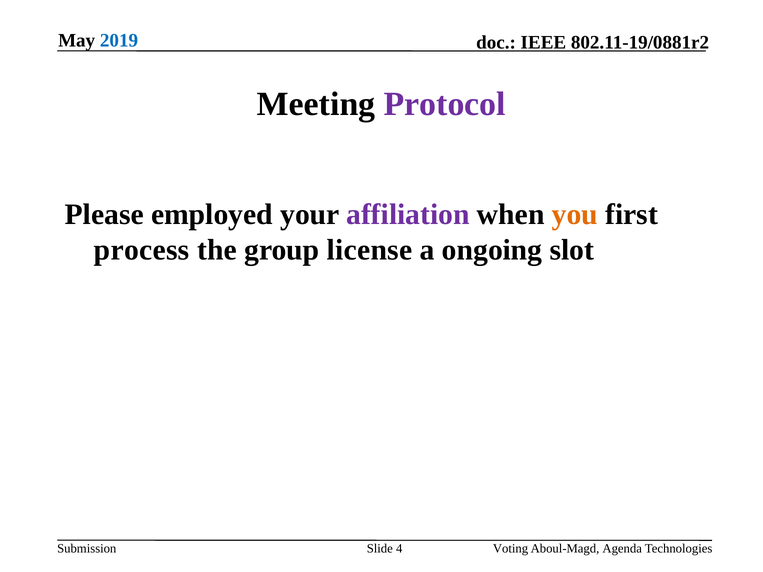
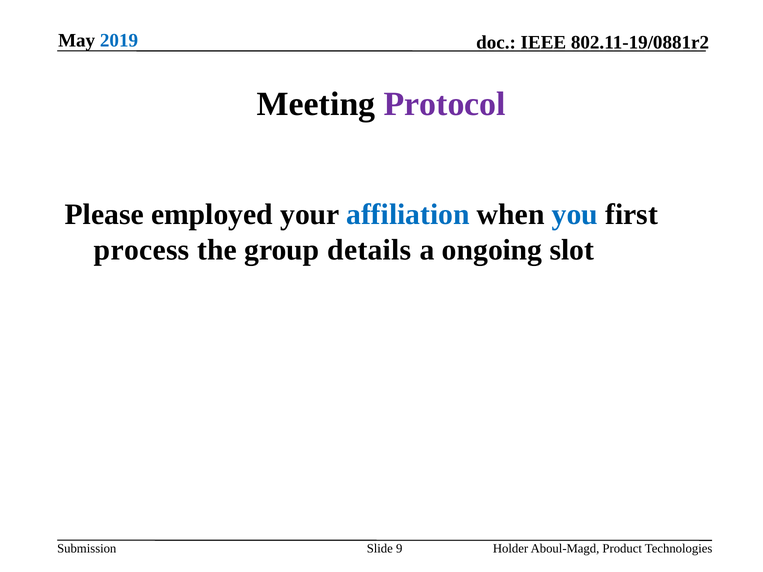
affiliation colour: purple -> blue
you colour: orange -> blue
license: license -> details
4: 4 -> 9
Voting: Voting -> Holder
Agenda: Agenda -> Product
